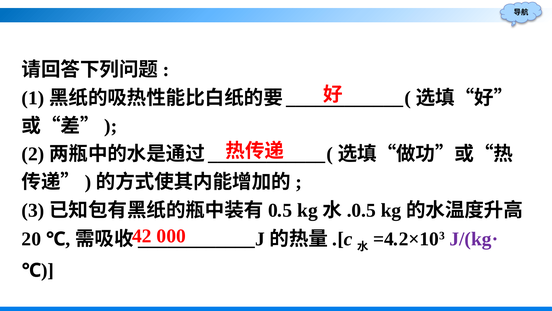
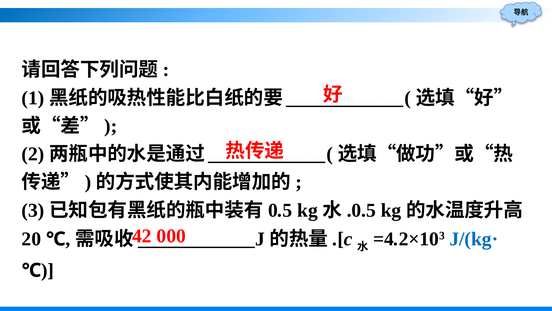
J/(kg· colour: purple -> blue
